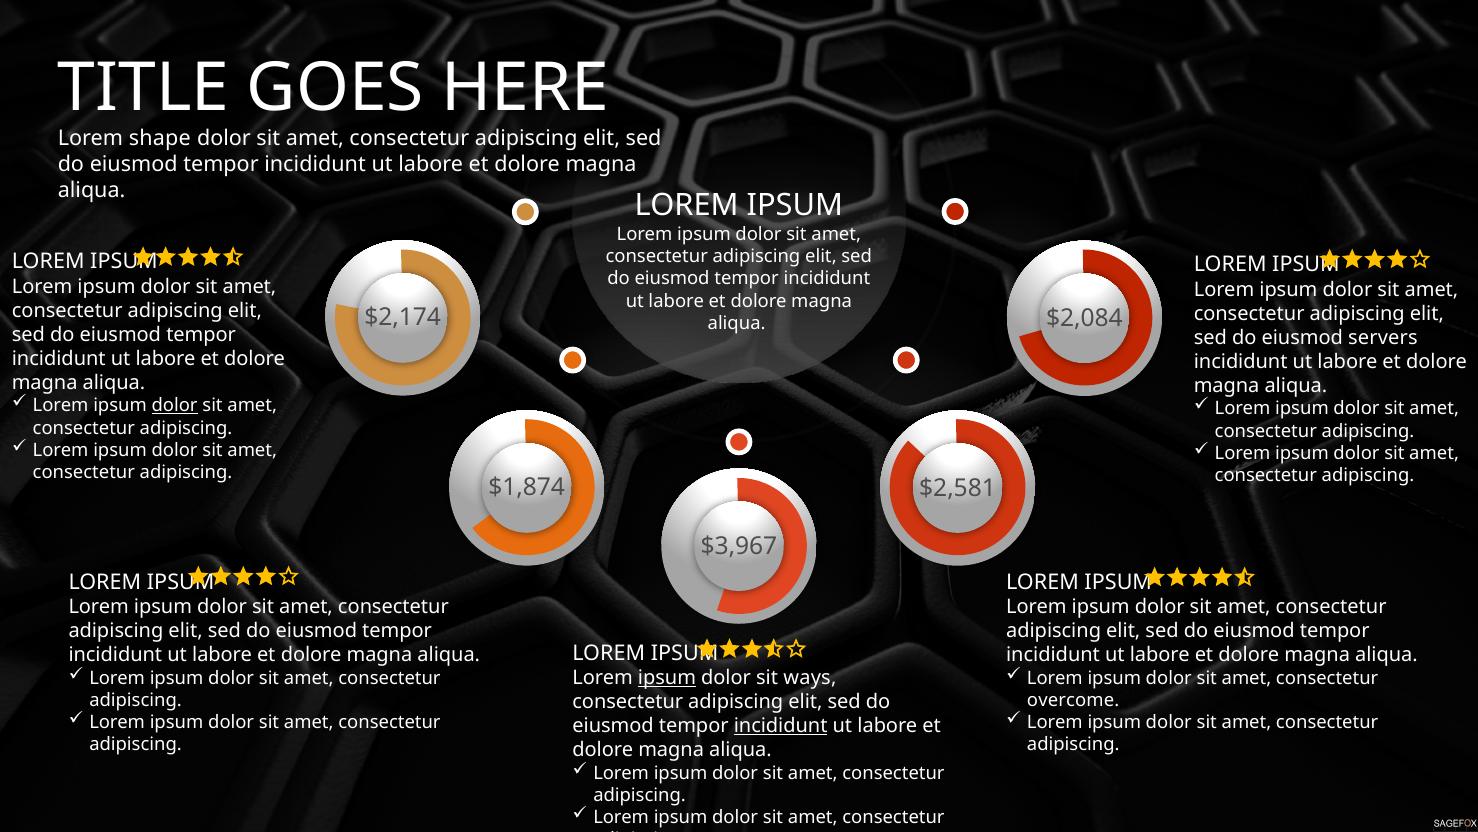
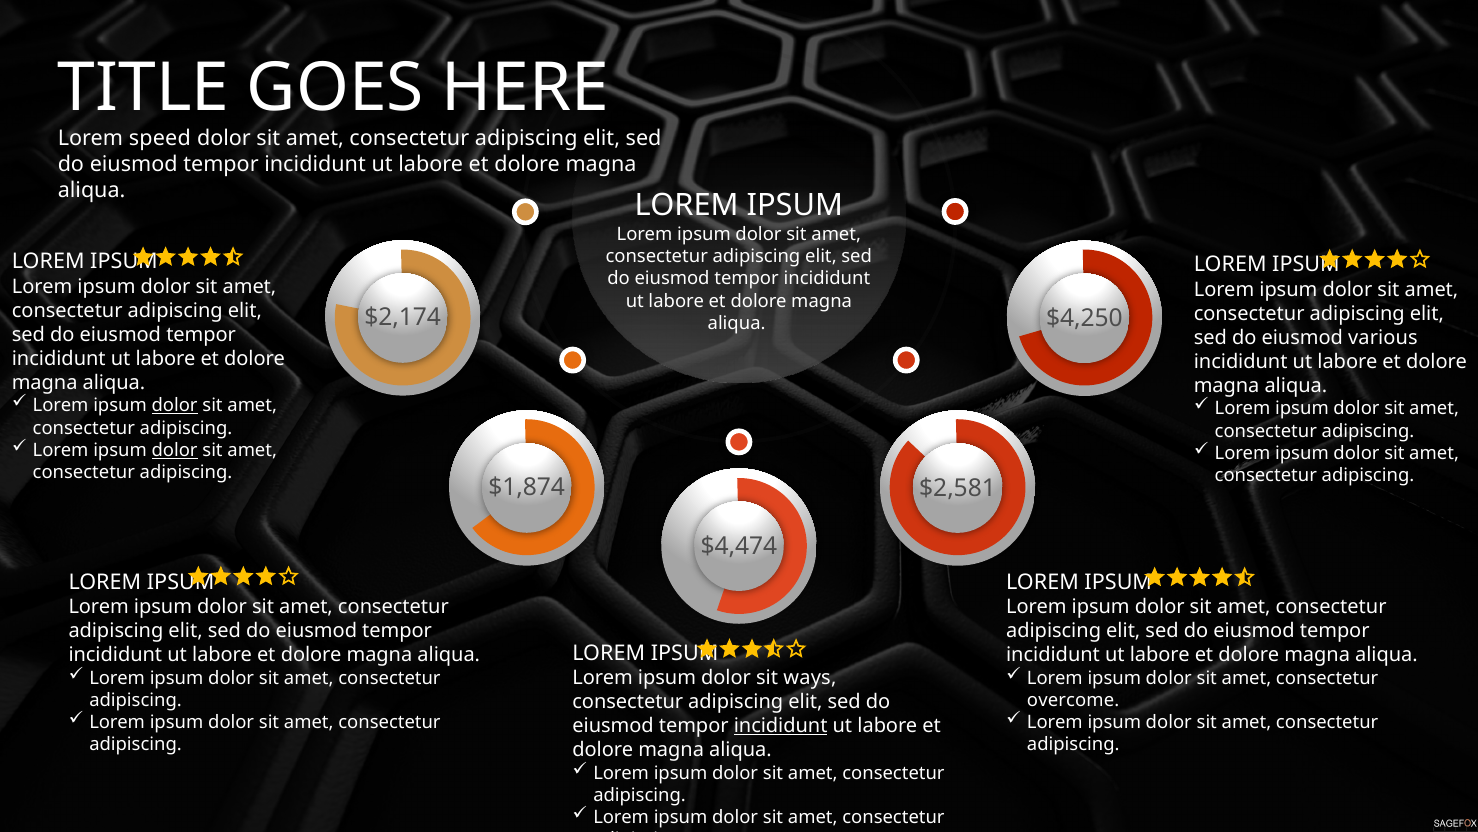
shape: shape -> speed
$2,084: $2,084 -> $4,250
servers: servers -> various
dolor at (175, 450) underline: none -> present
$3,967: $3,967 -> $4,474
ipsum at (667, 678) underline: present -> none
